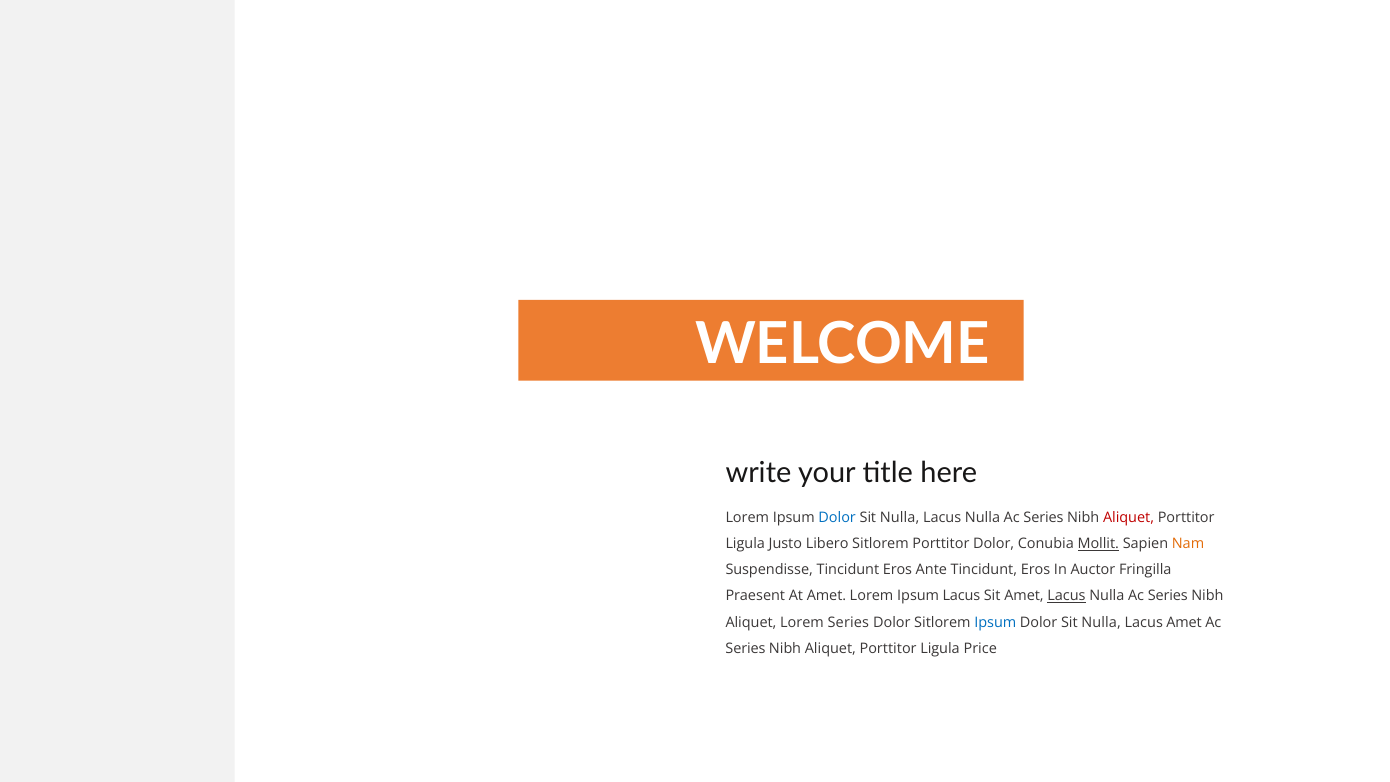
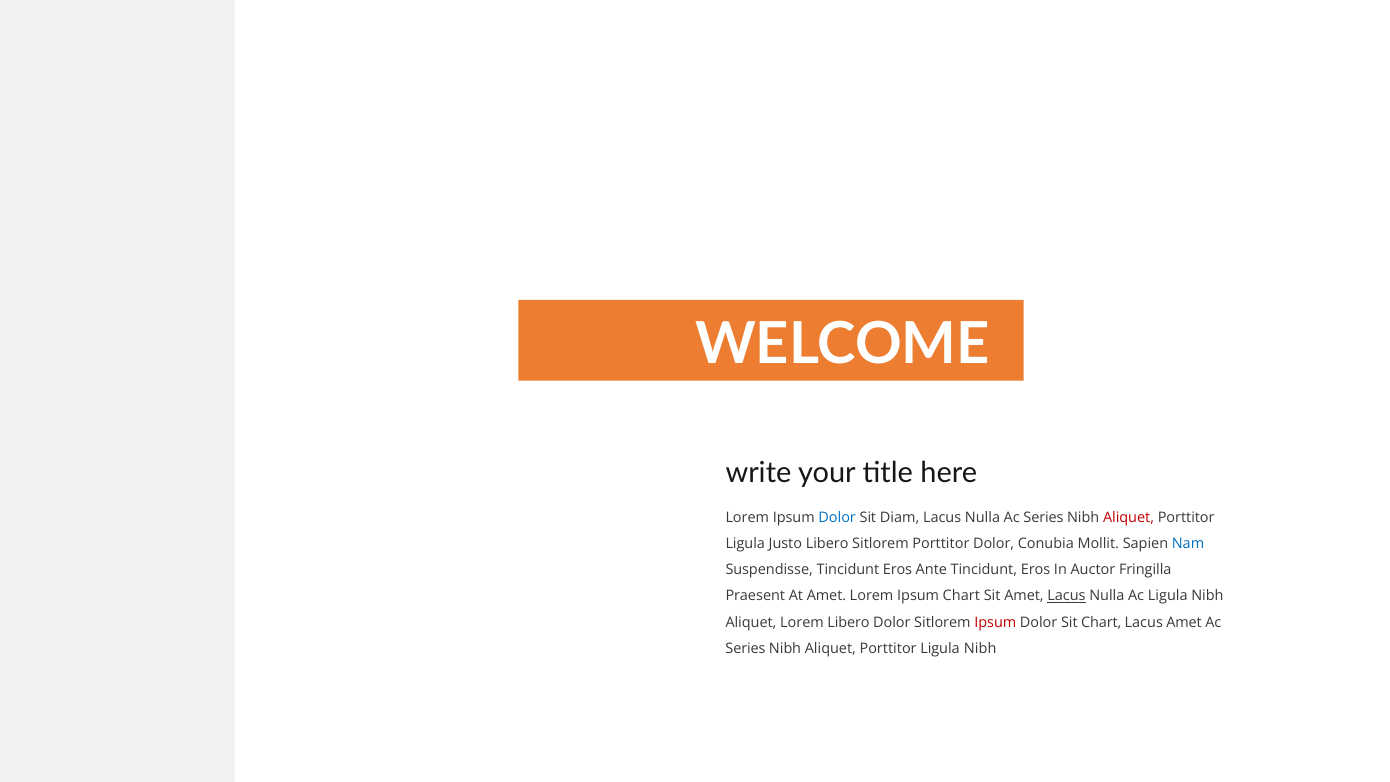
Nulla at (900, 518): Nulla -> Diam
Mollit underline: present -> none
Nam colour: orange -> blue
Ipsum Lacus: Lacus -> Chart
Series at (1168, 596): Series -> Ligula
Lorem Series: Series -> Libero
Ipsum at (995, 622) colour: blue -> red
Nulla at (1101, 622): Nulla -> Chart
Porttitor Ligula Price: Price -> Nibh
